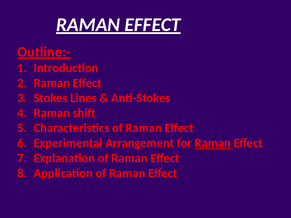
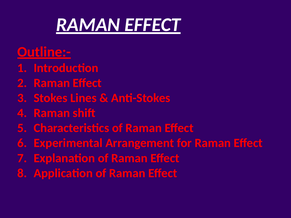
Raman at (213, 143) underline: present -> none
